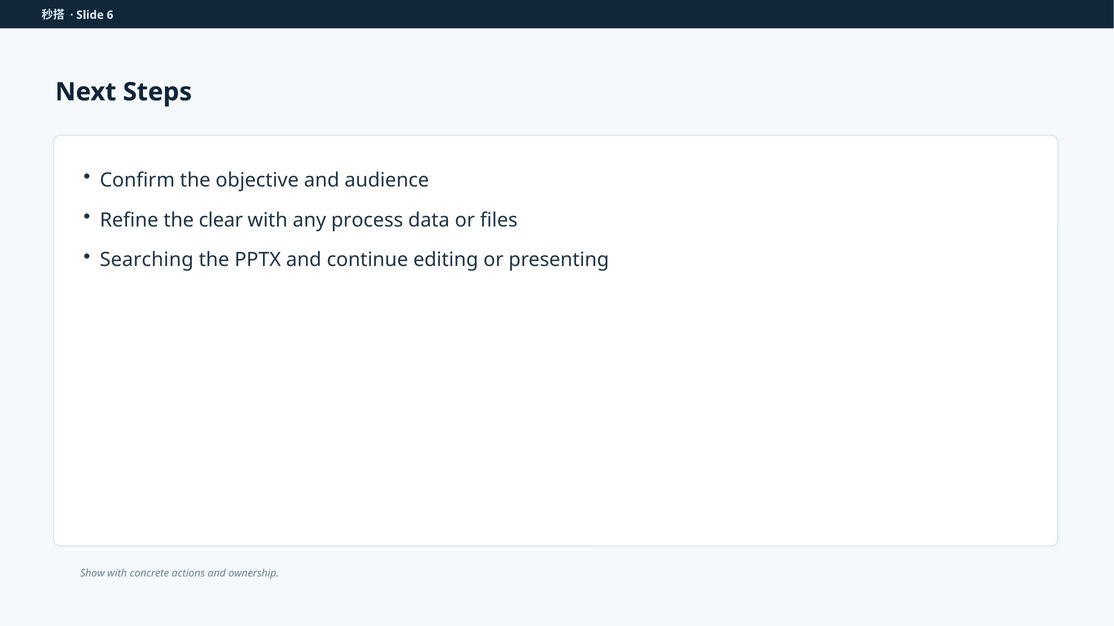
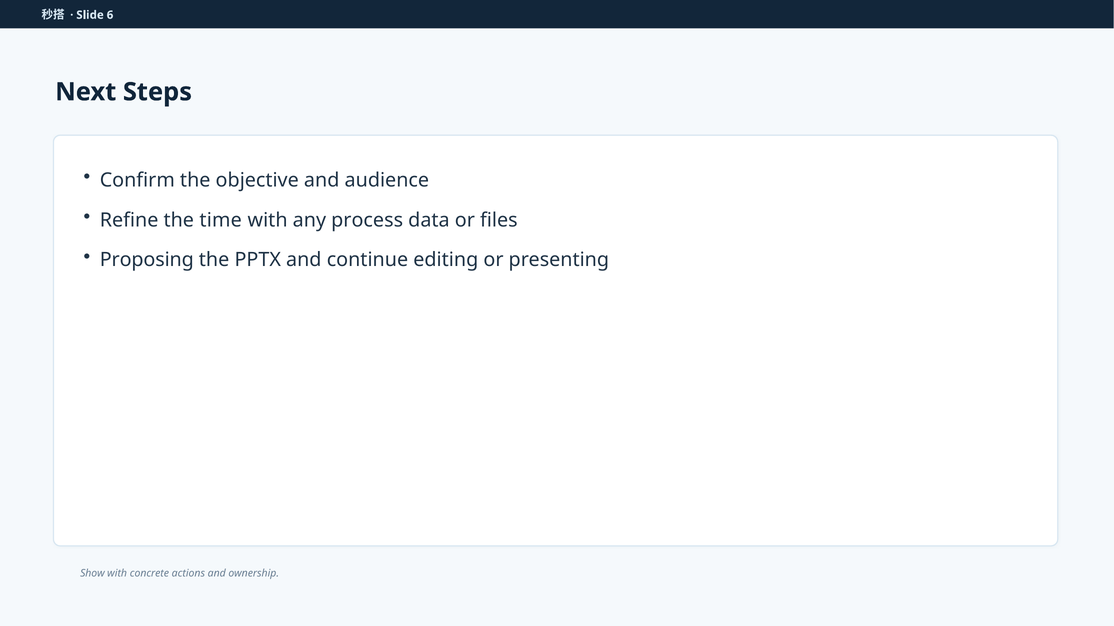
clear: clear -> time
Searching: Searching -> Proposing
